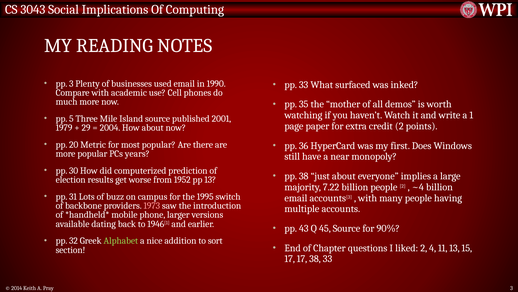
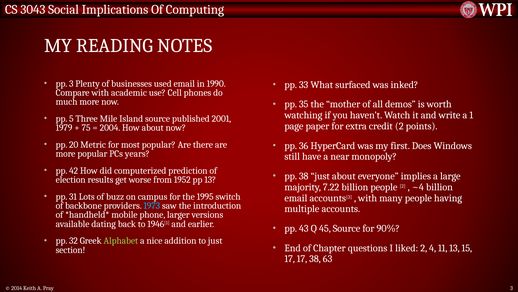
29: 29 -> 75
30: 30 -> 42
1973 colour: pink -> light blue
to sort: sort -> just
38 33: 33 -> 63
